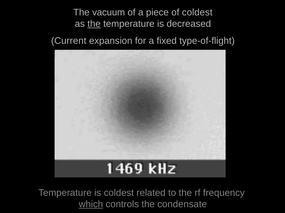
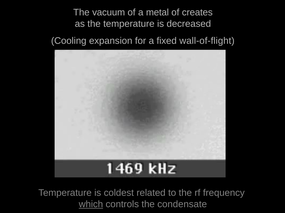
piece: piece -> metal
of coldest: coldest -> creates
the at (94, 24) underline: present -> none
Current: Current -> Cooling
type-of-flight: type-of-flight -> wall-of-flight
